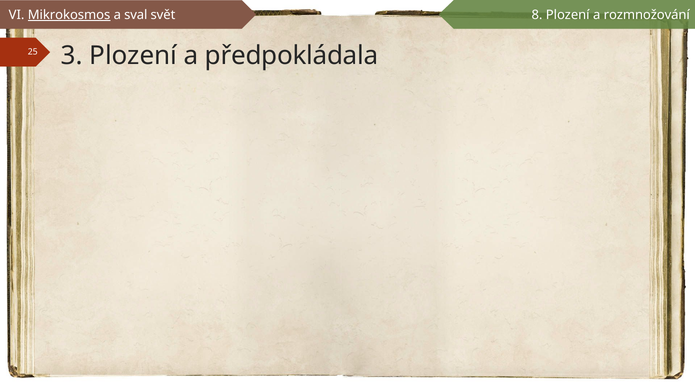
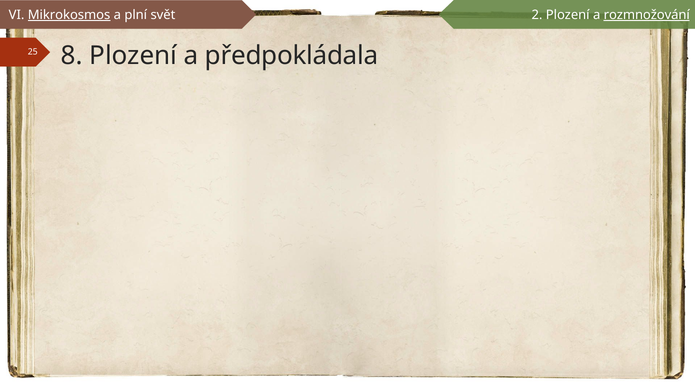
sval: sval -> plní
8: 8 -> 2
rozmnožování underline: none -> present
3: 3 -> 8
